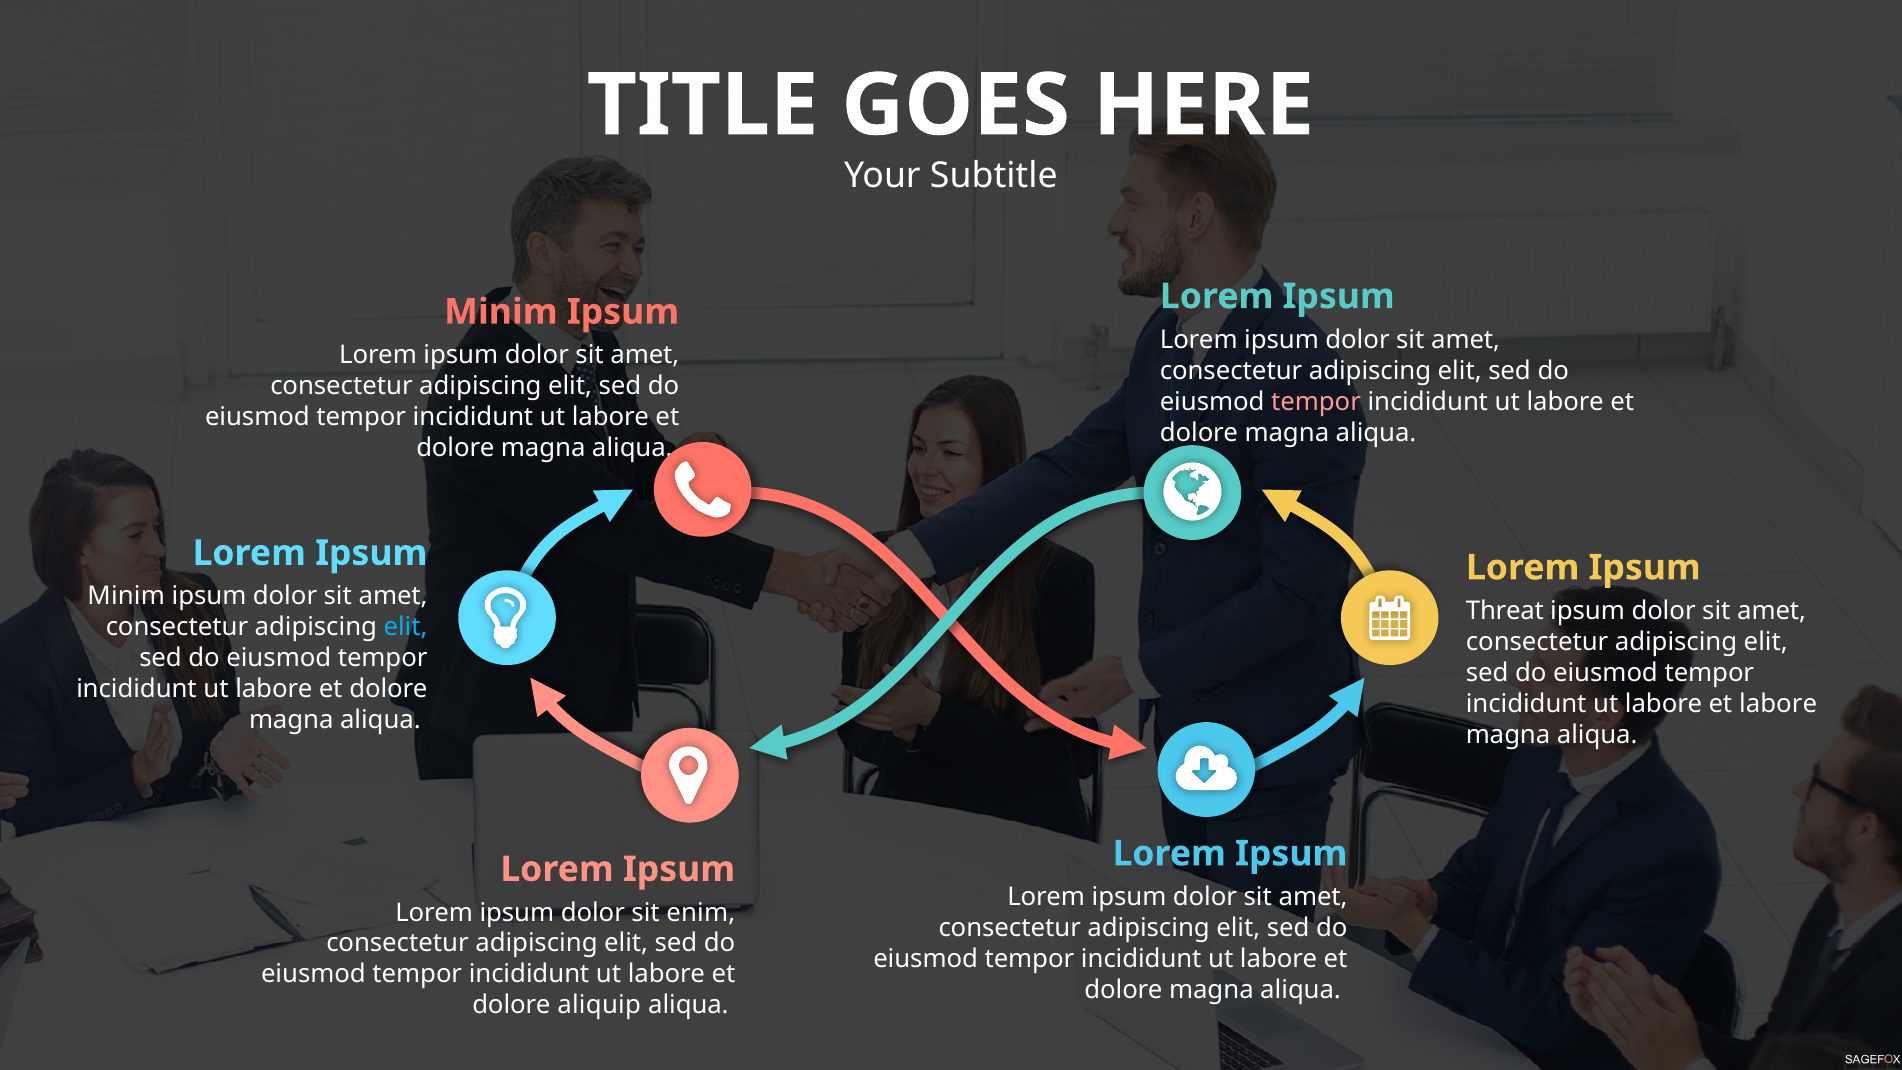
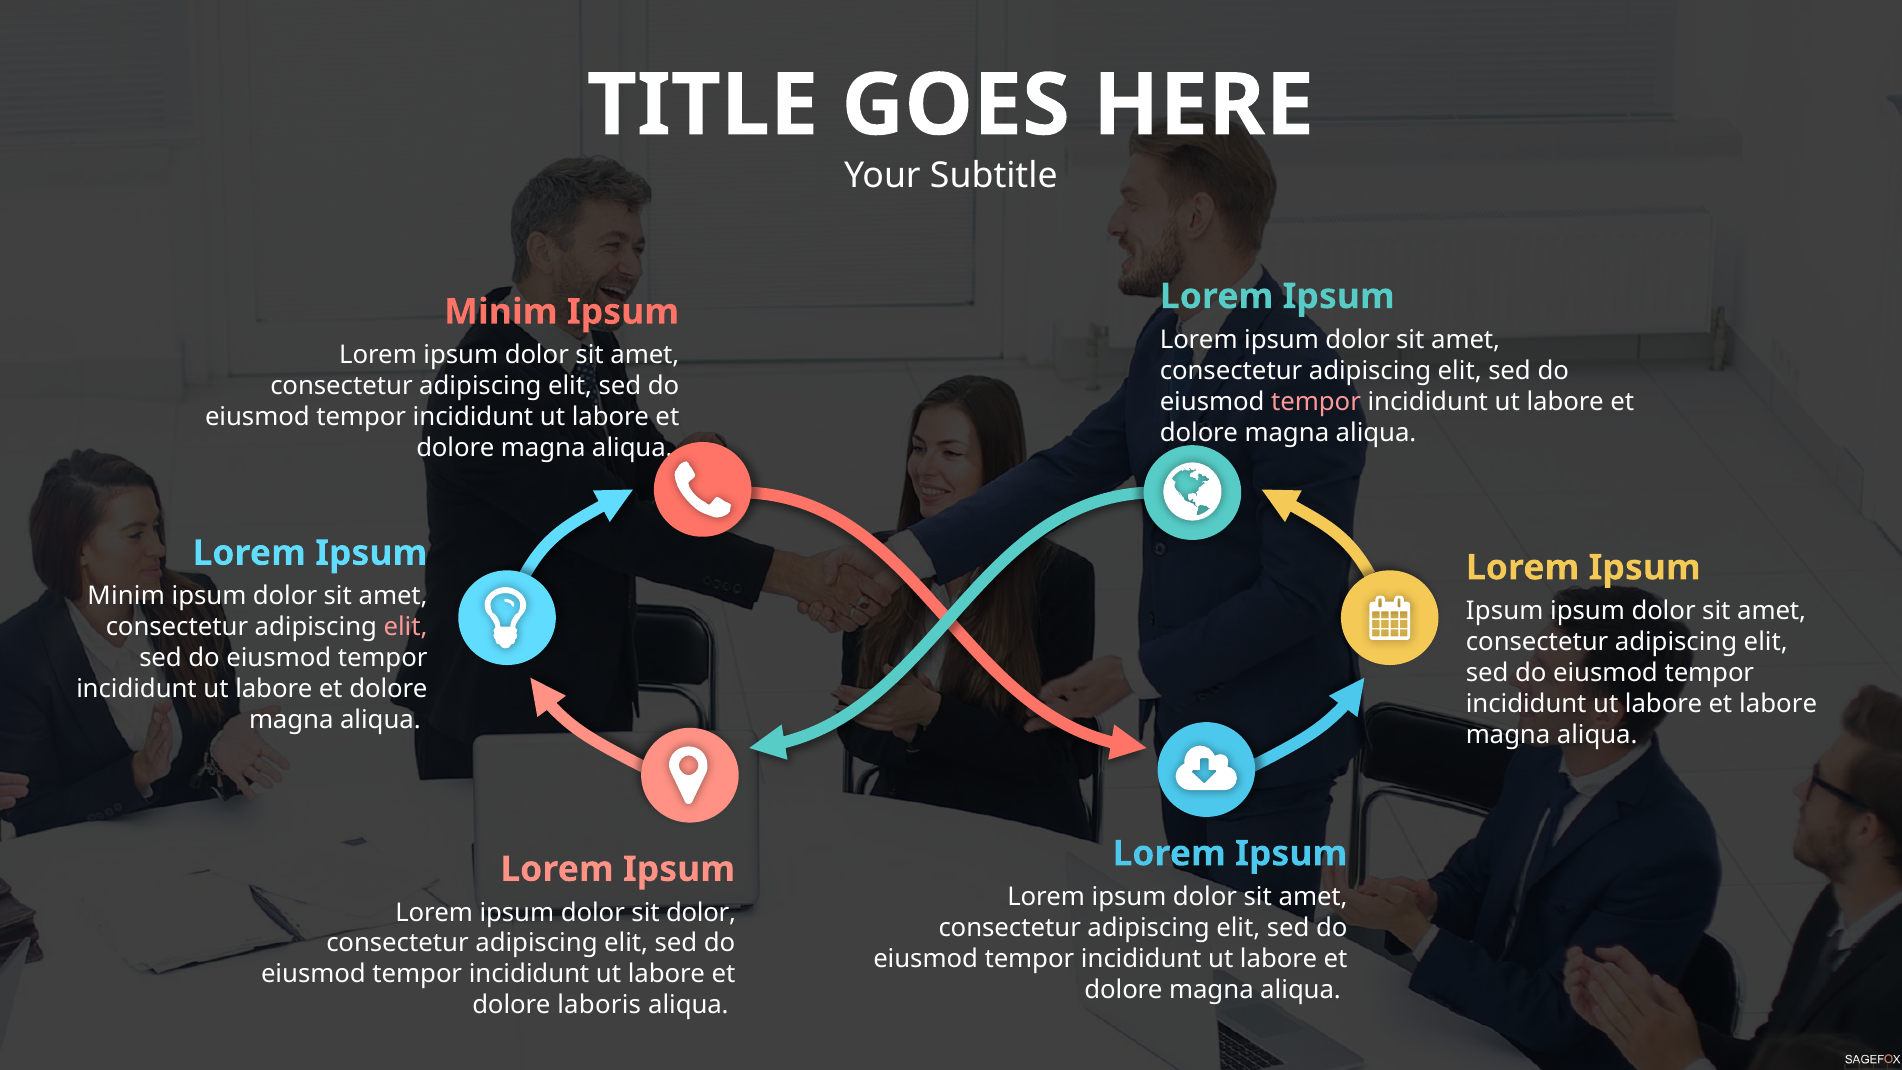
Threat at (1505, 611): Threat -> Ipsum
elit at (406, 627) colour: light blue -> pink
sit enim: enim -> dolor
aliquip: aliquip -> laboris
